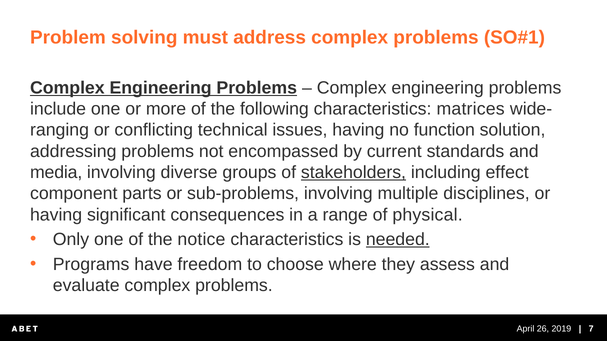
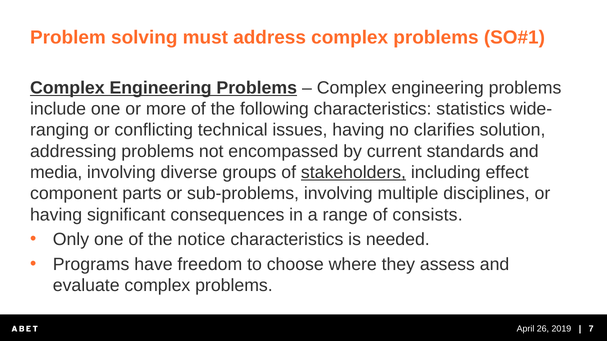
matrices: matrices -> statistics
function: function -> clarifies
physical: physical -> consists
needed underline: present -> none
